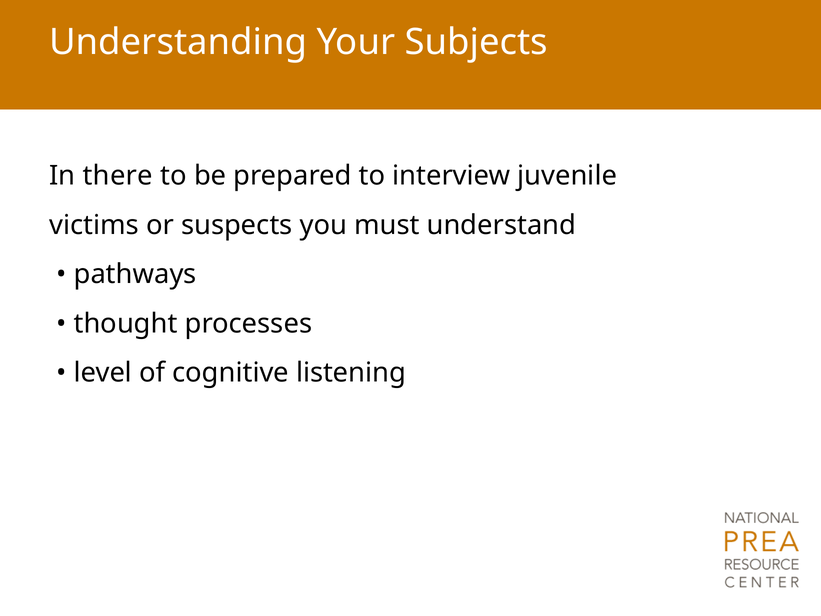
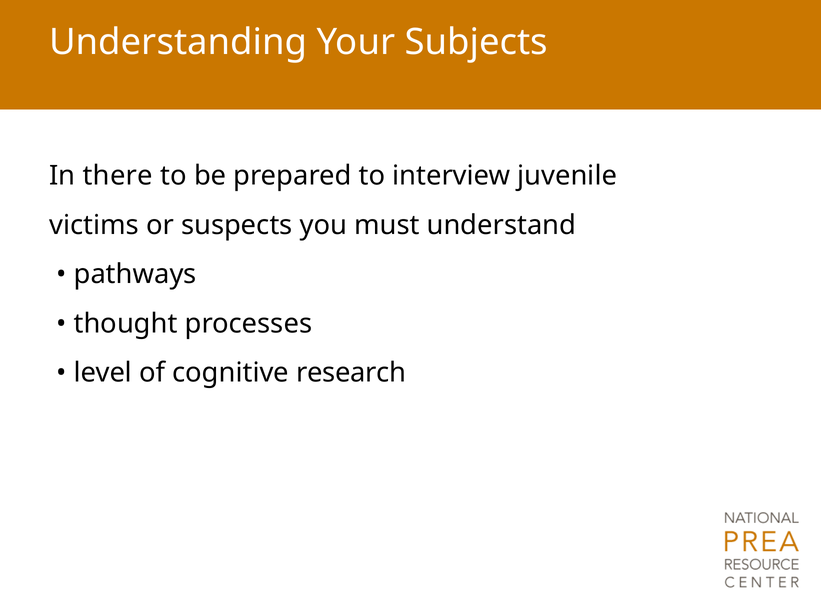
listening: listening -> research
